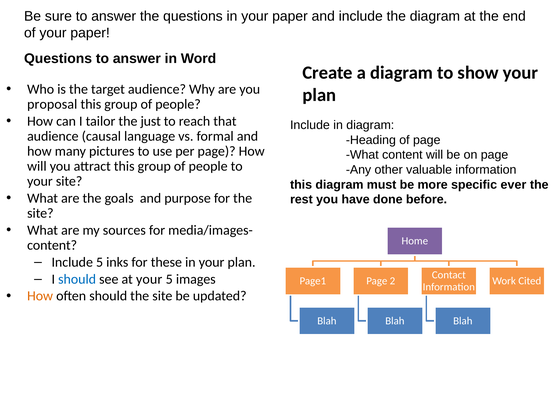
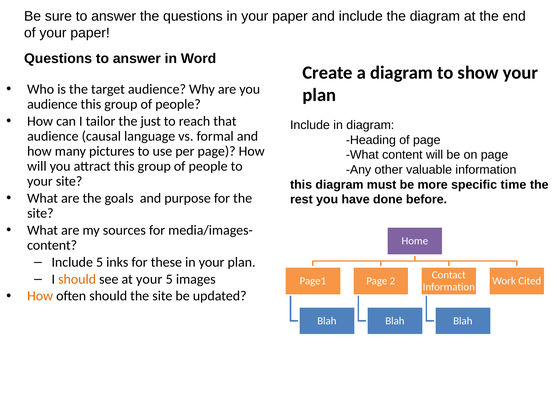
proposal at (52, 104): proposal -> audience
ever: ever -> time
should at (77, 279) colour: blue -> orange
